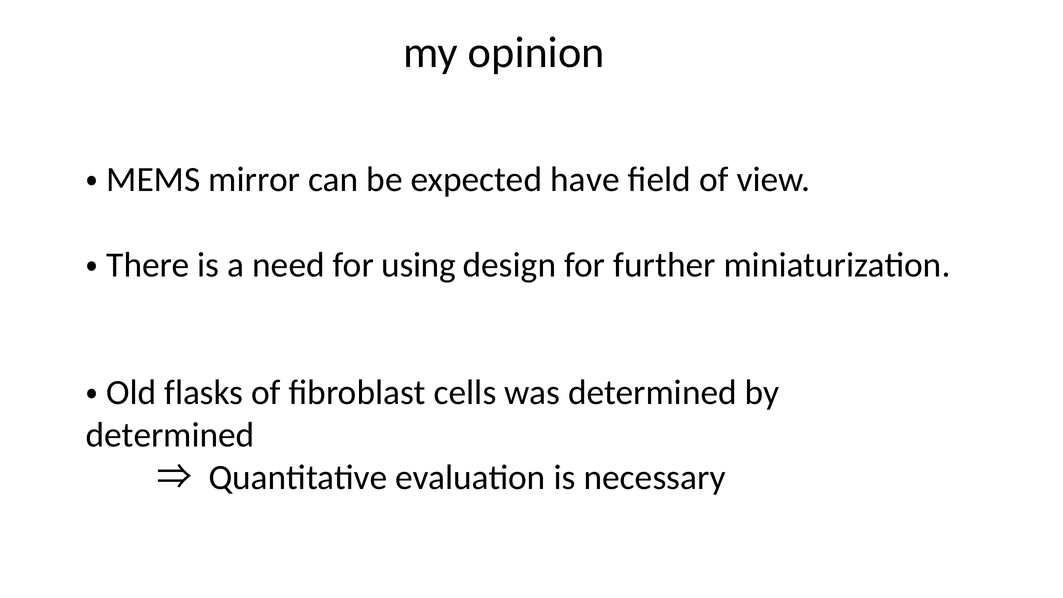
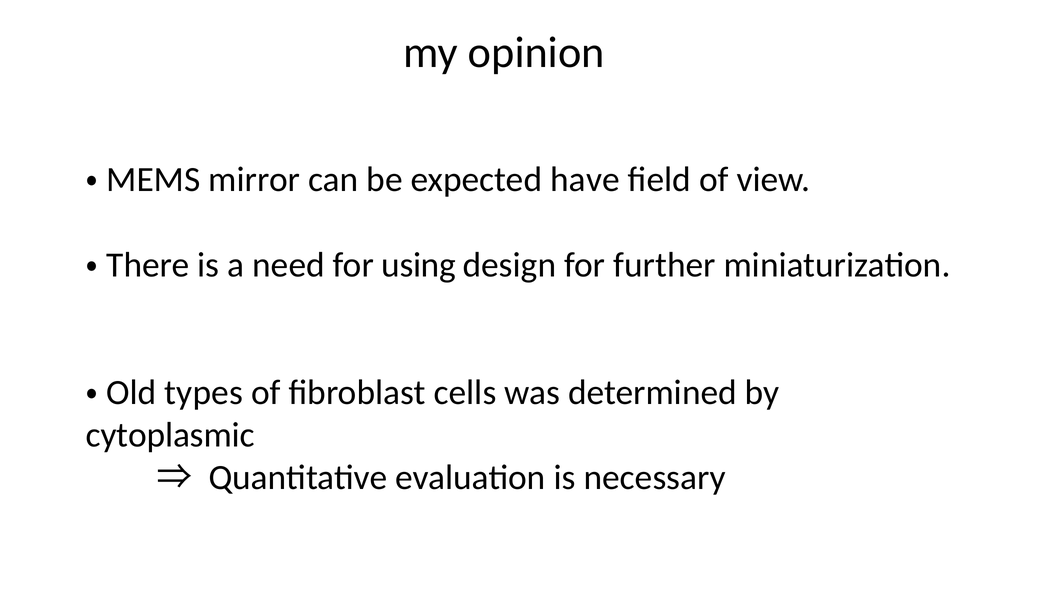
flasks: flasks -> types
determined at (170, 435): determined -> cytoplasmic
